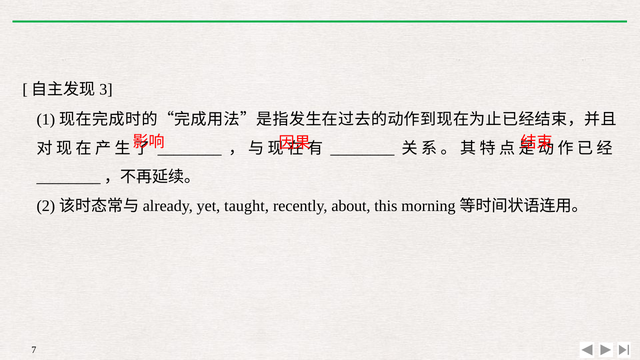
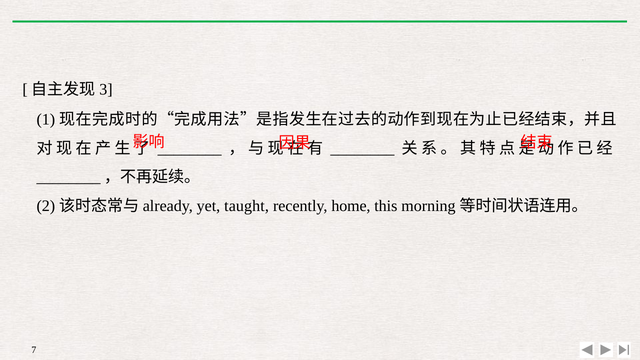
about: about -> home
